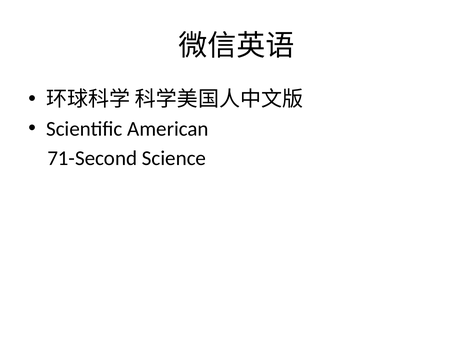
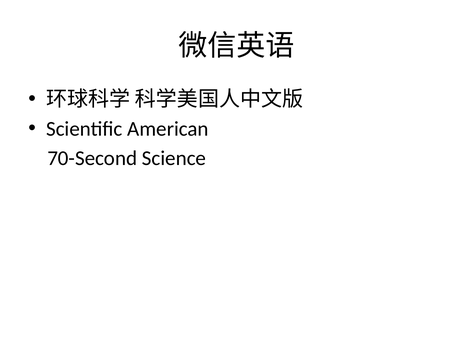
71-Second: 71-Second -> 70-Second
